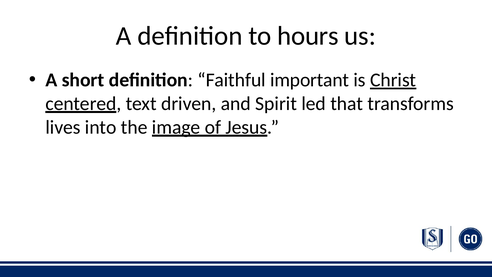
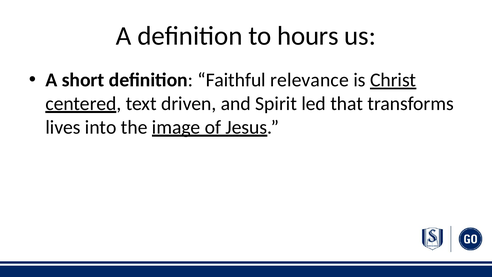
important: important -> relevance
